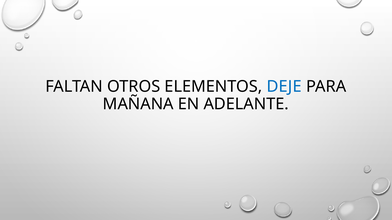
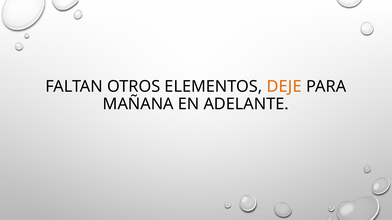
DEJE colour: blue -> orange
